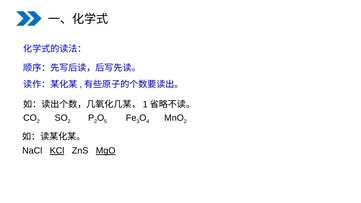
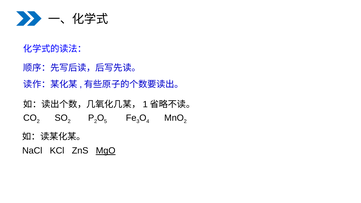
KCl underline: present -> none
